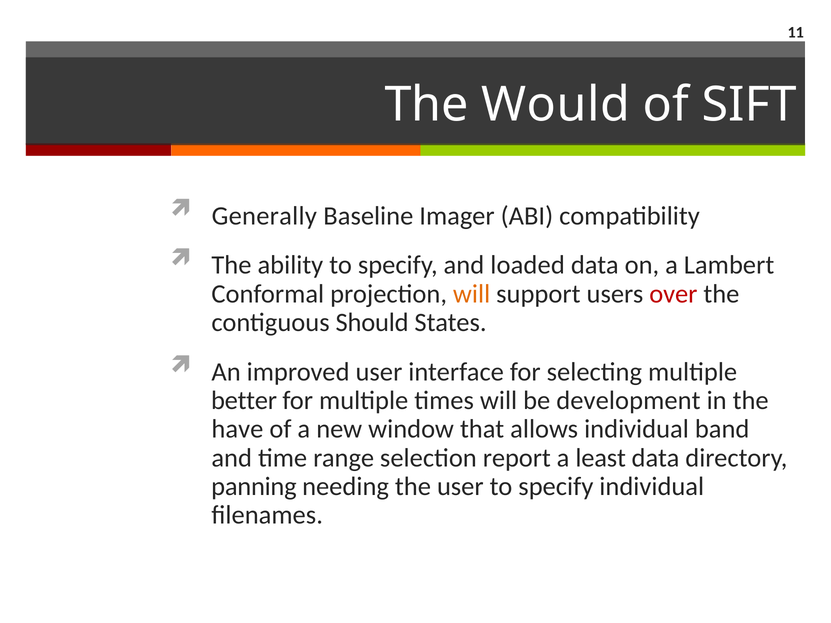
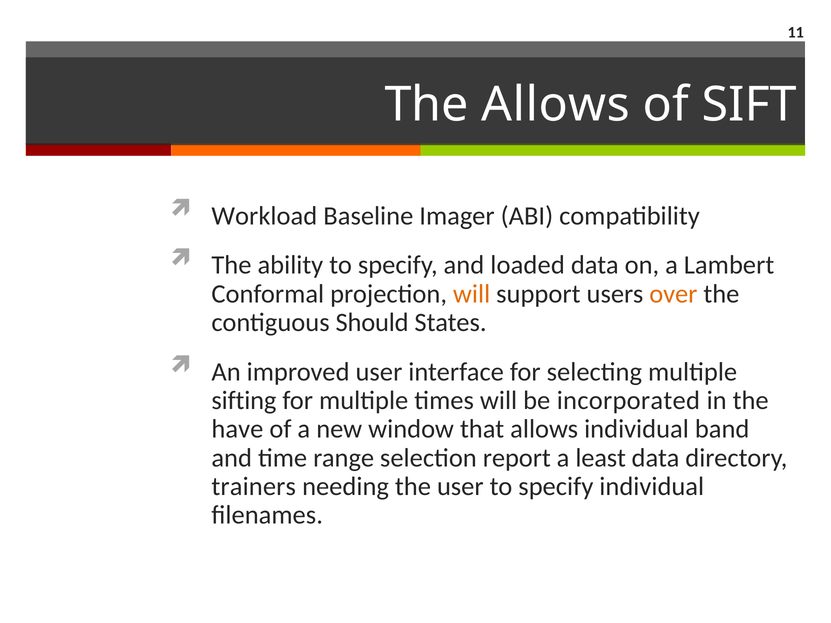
The Would: Would -> Allows
Generally: Generally -> Workload
over colour: red -> orange
better: better -> sifting
development: development -> incorporated
panning: panning -> trainers
